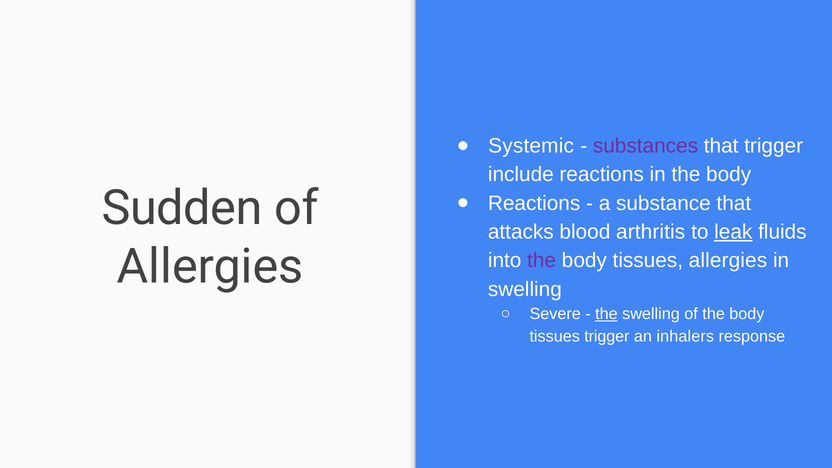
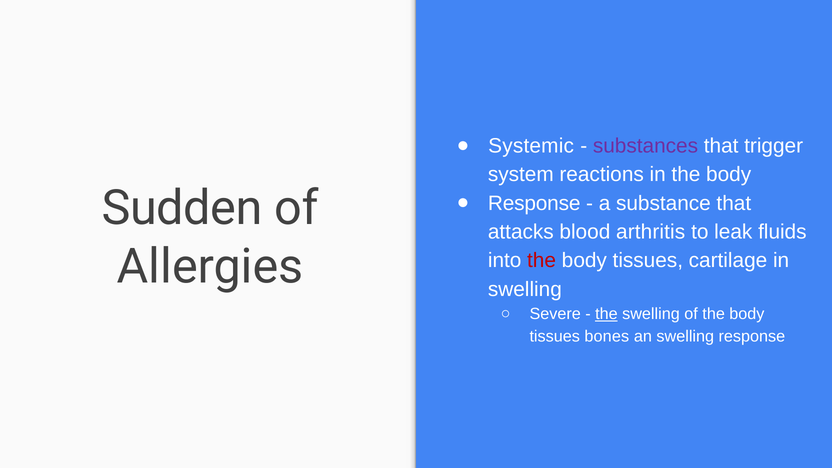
include: include -> system
Reactions at (534, 203): Reactions -> Response
leak underline: present -> none
the at (542, 261) colour: purple -> red
tissues allergies: allergies -> cartilage
tissues trigger: trigger -> bones
an inhalers: inhalers -> swelling
